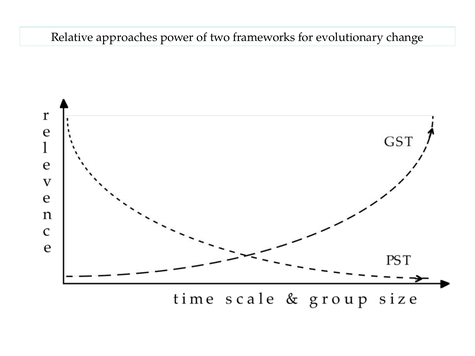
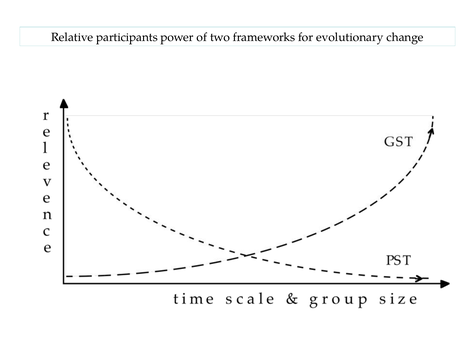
approaches: approaches -> participants
